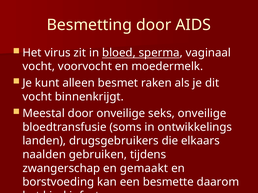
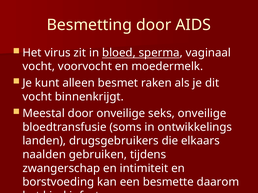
gemaakt: gemaakt -> intimiteit
